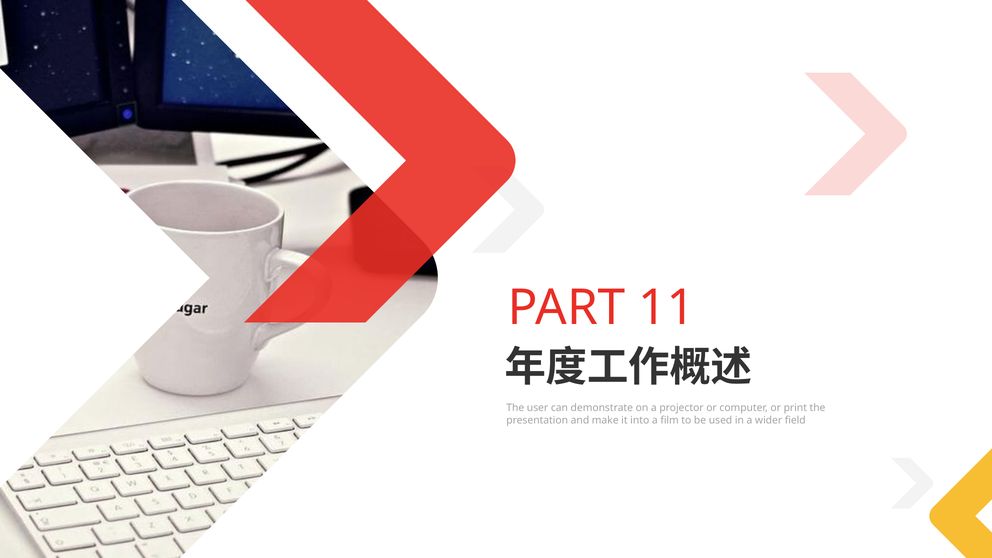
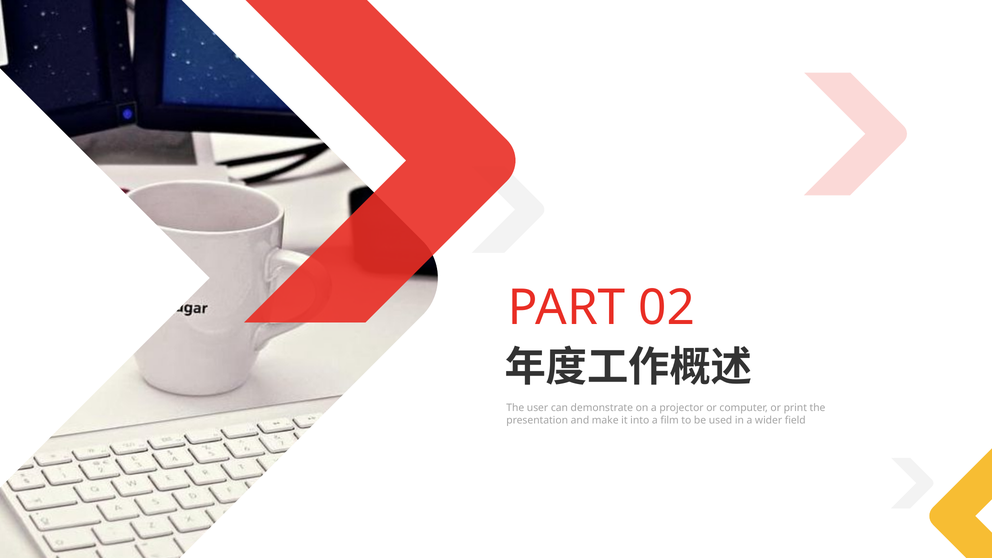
11: 11 -> 02
